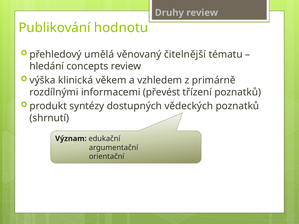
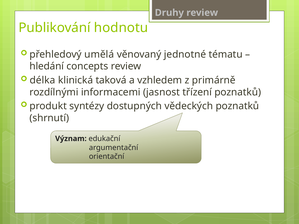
čitelnější: čitelnější -> jednotné
výška: výška -> délka
věkem: věkem -> taková
převést: převést -> jasnost
